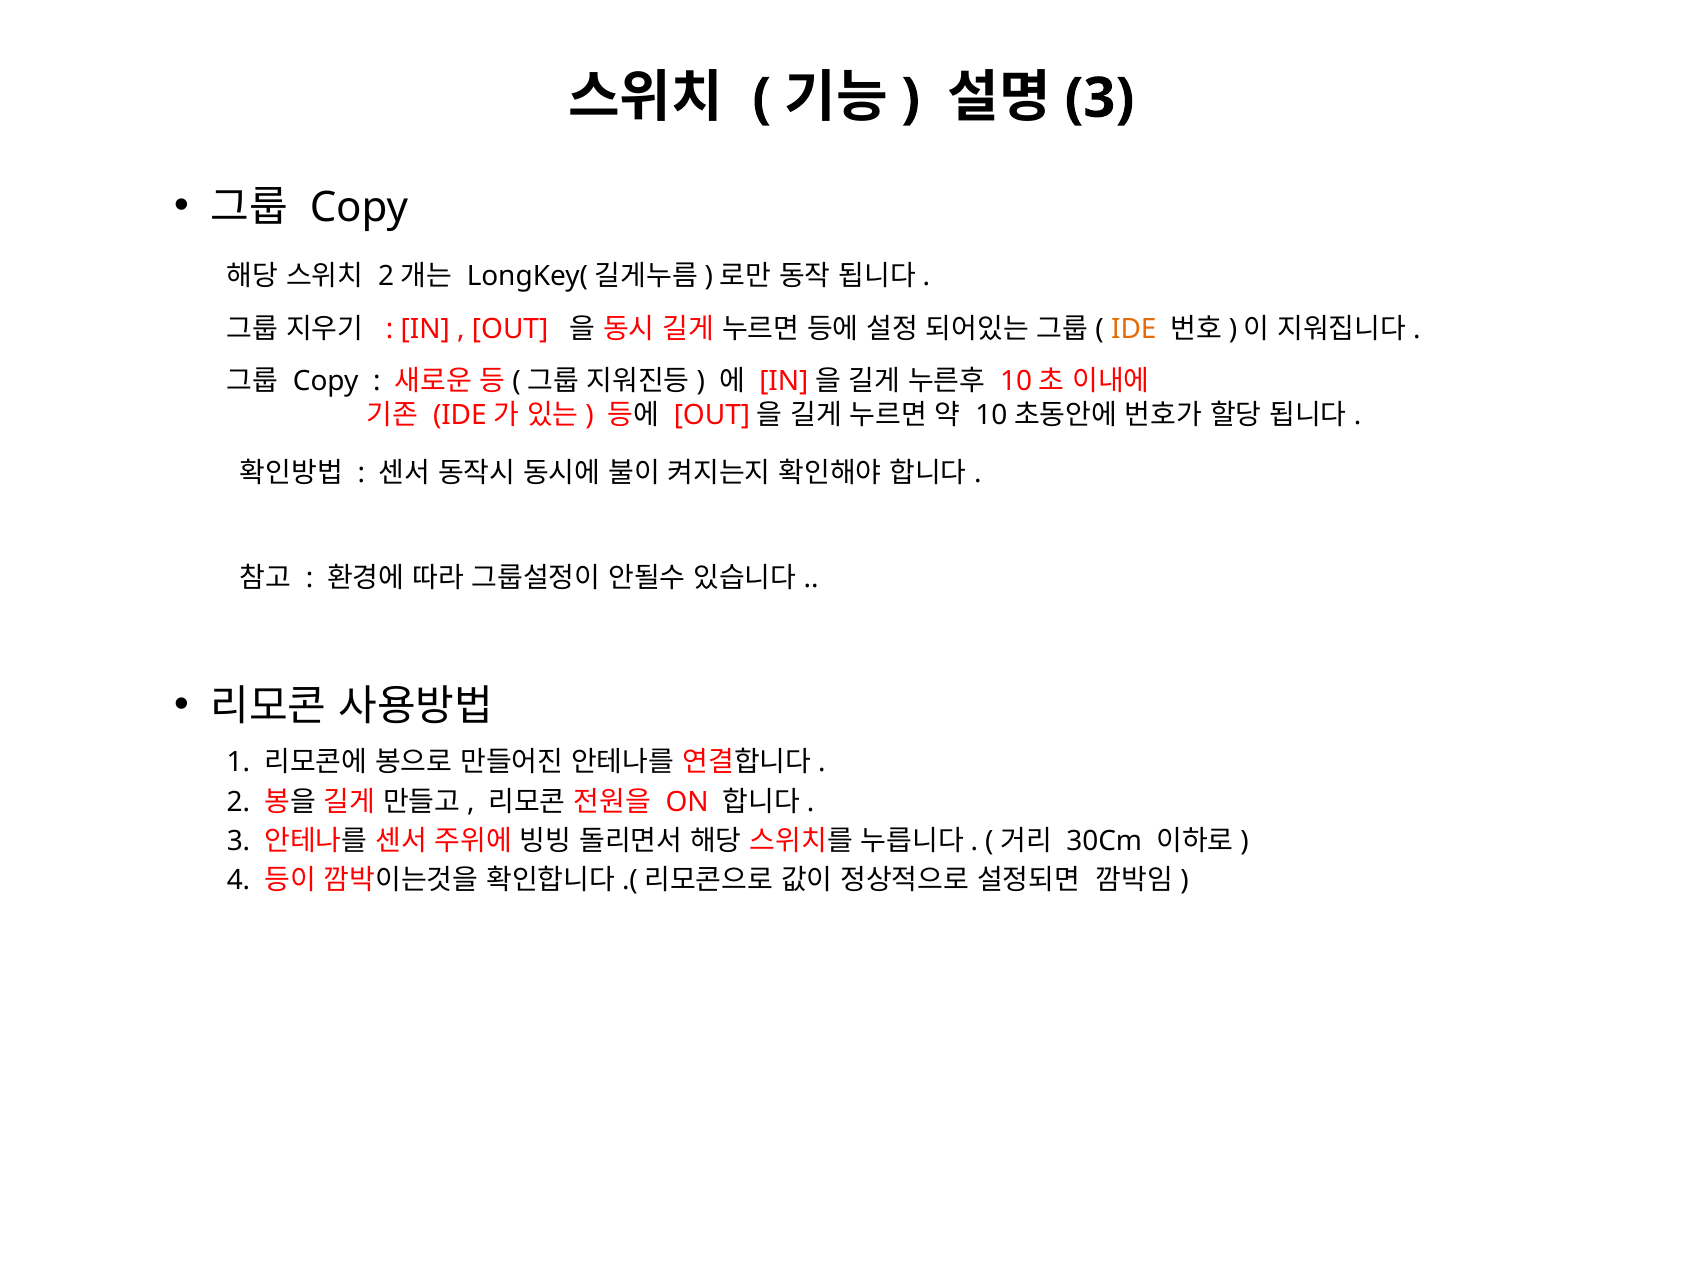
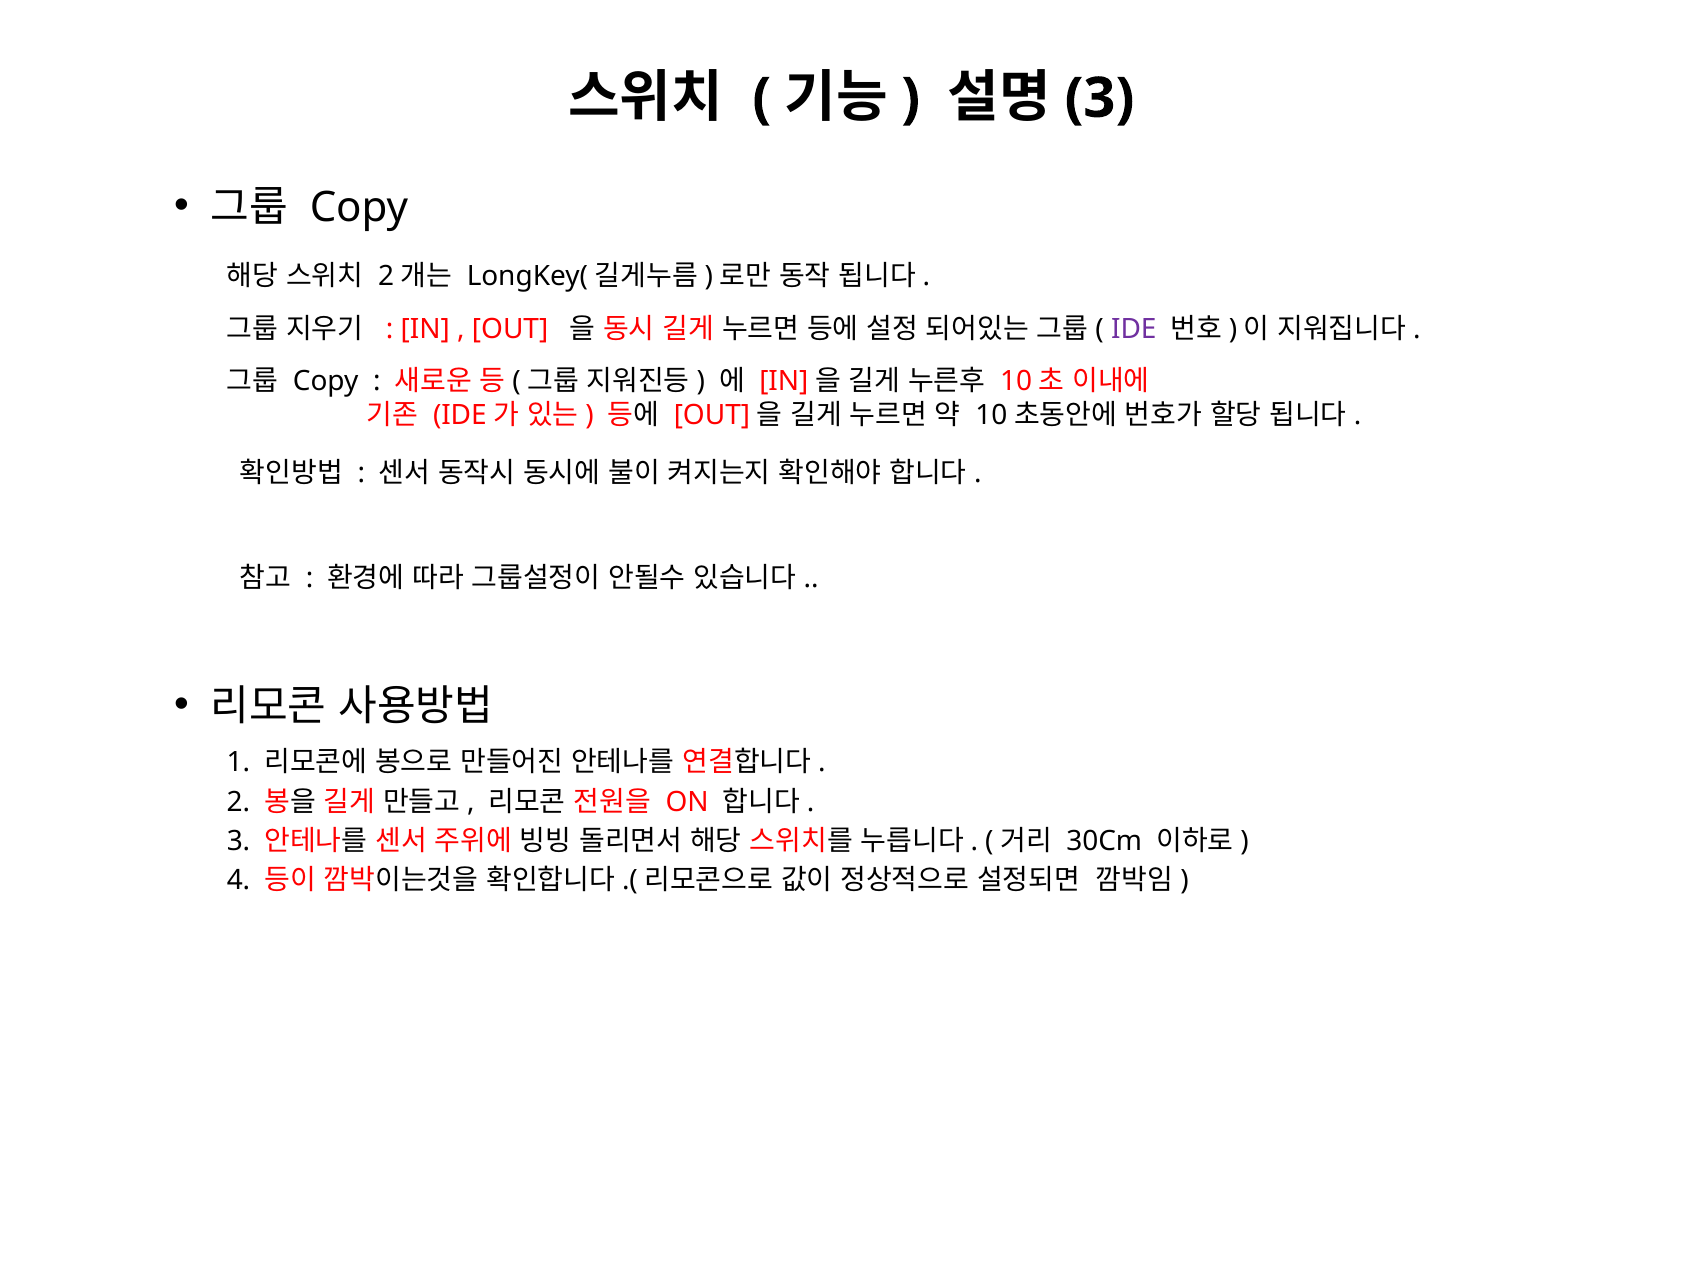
IDE colour: orange -> purple
